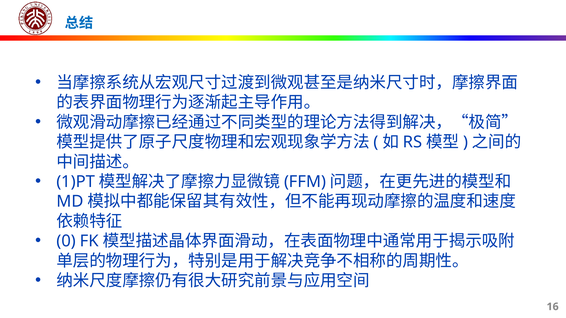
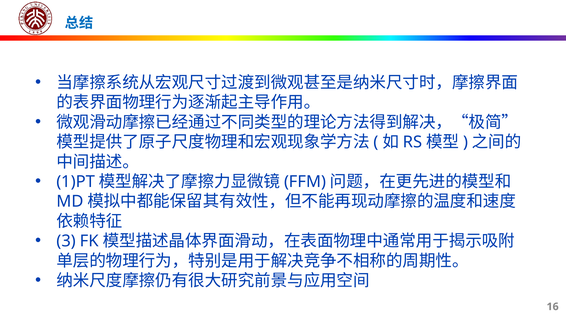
0: 0 -> 3
